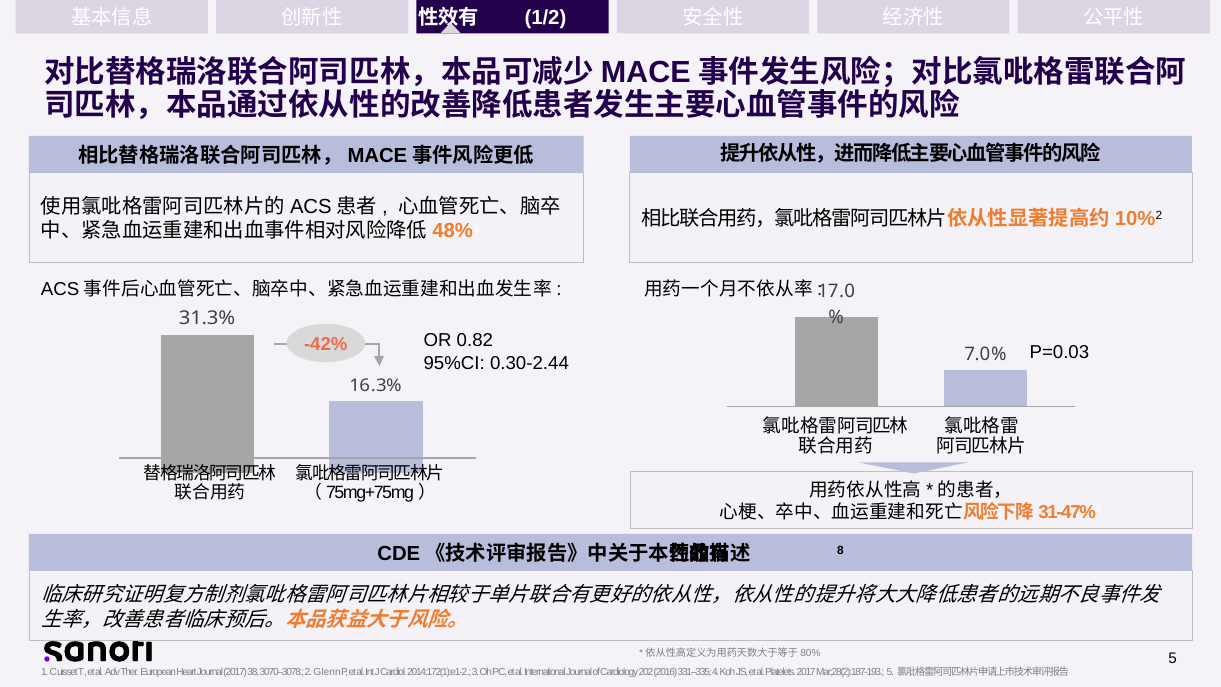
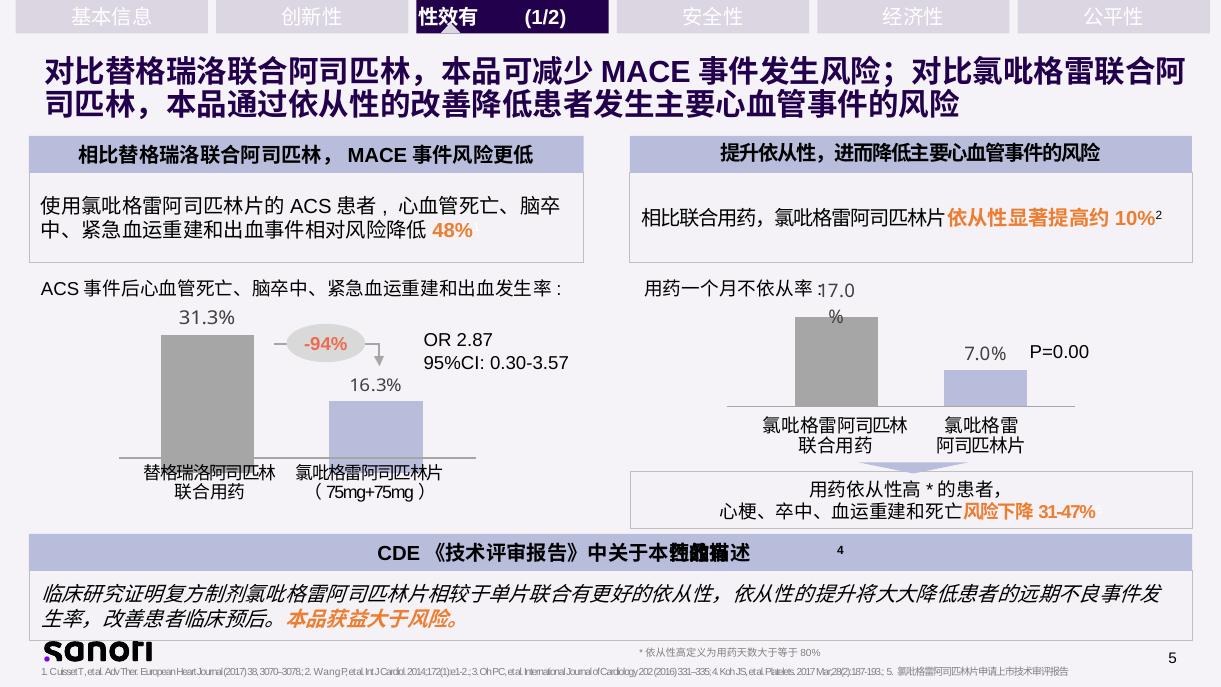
0.82: 0.82 -> 2.87
-42%: -42% -> -94%
P=0.03: P=0.03 -> P=0.00
0.30-2.44: 0.30-2.44 -> 0.30-3.57
8 at (840, 550): 8 -> 4
Glenn: Glenn -> Wang
